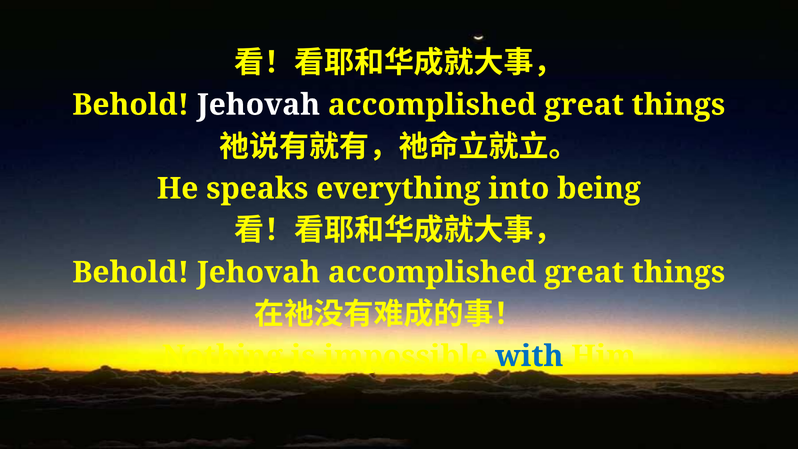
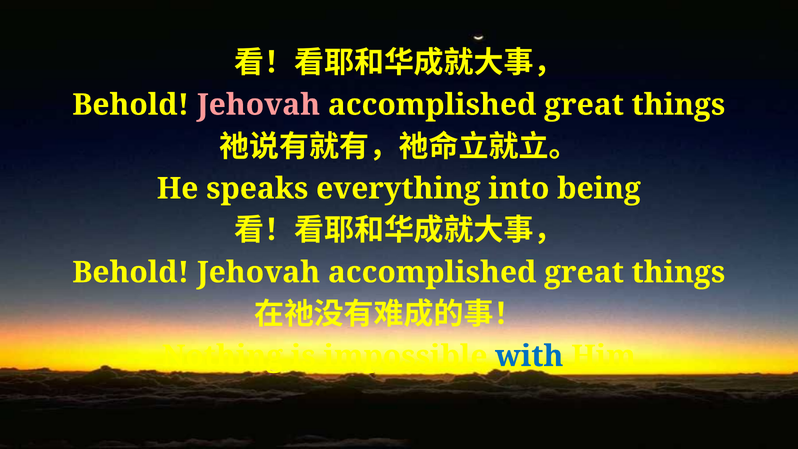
Jehovah at (259, 105) colour: white -> pink
